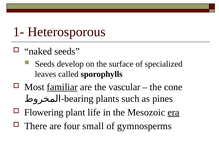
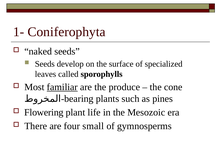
Heterosporous: Heterosporous -> Coniferophyta
vascular: vascular -> produce
era underline: present -> none
